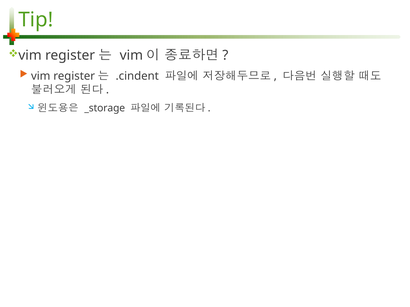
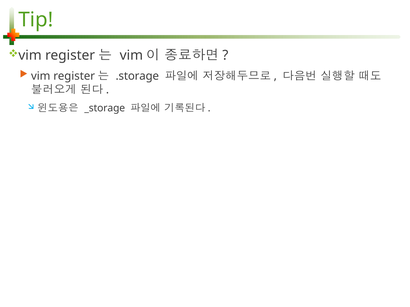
.cindent: .cindent -> .storage
